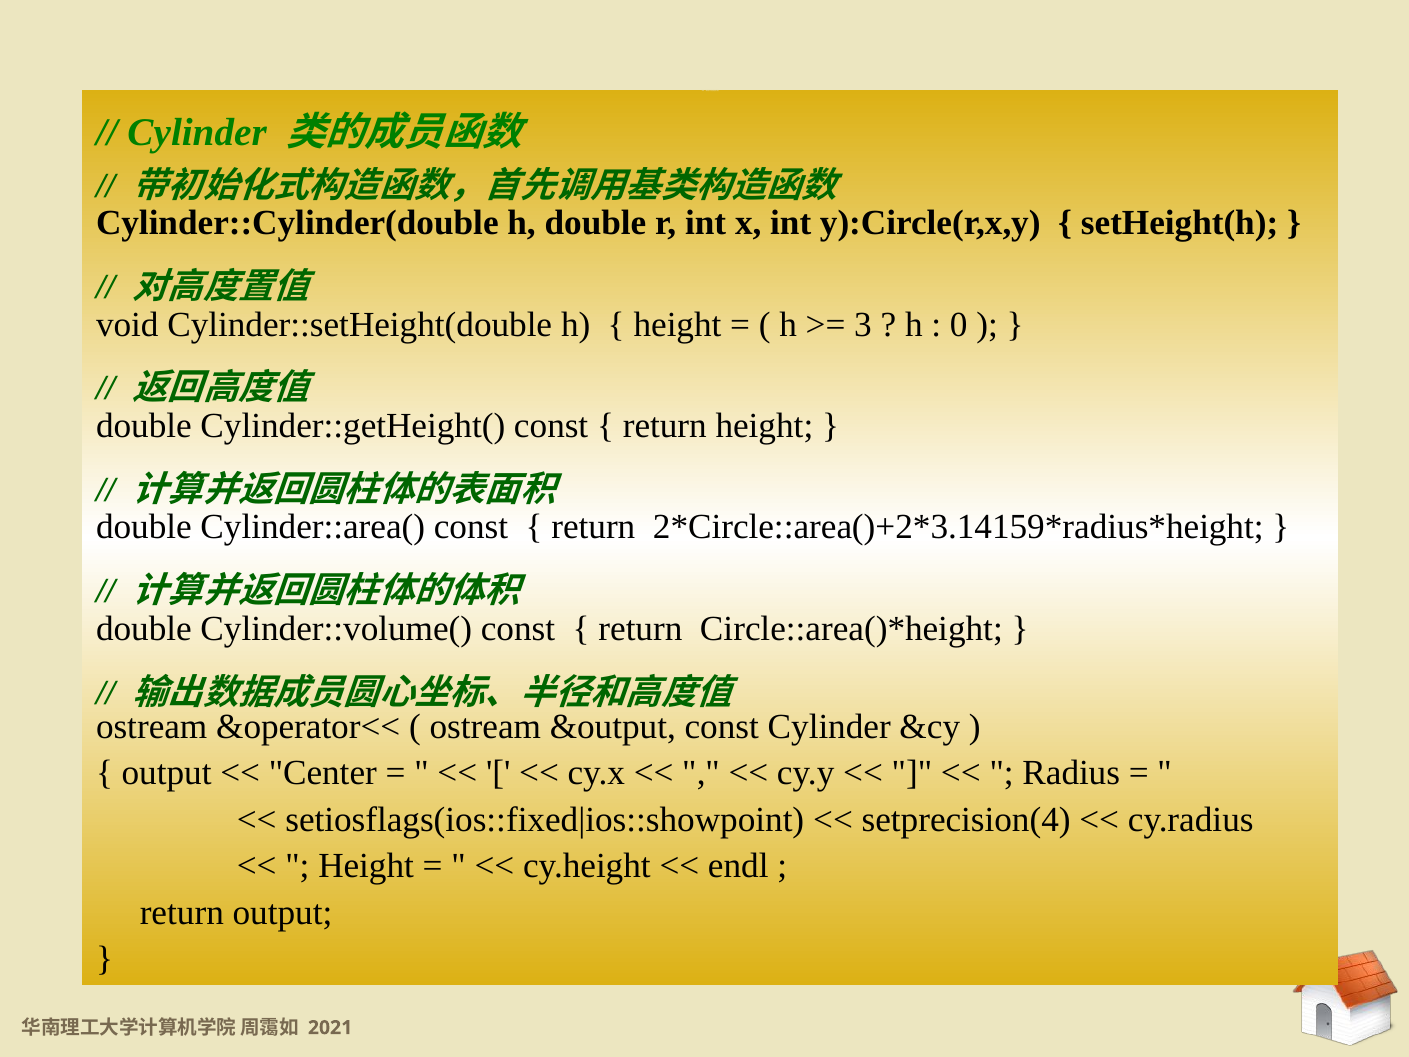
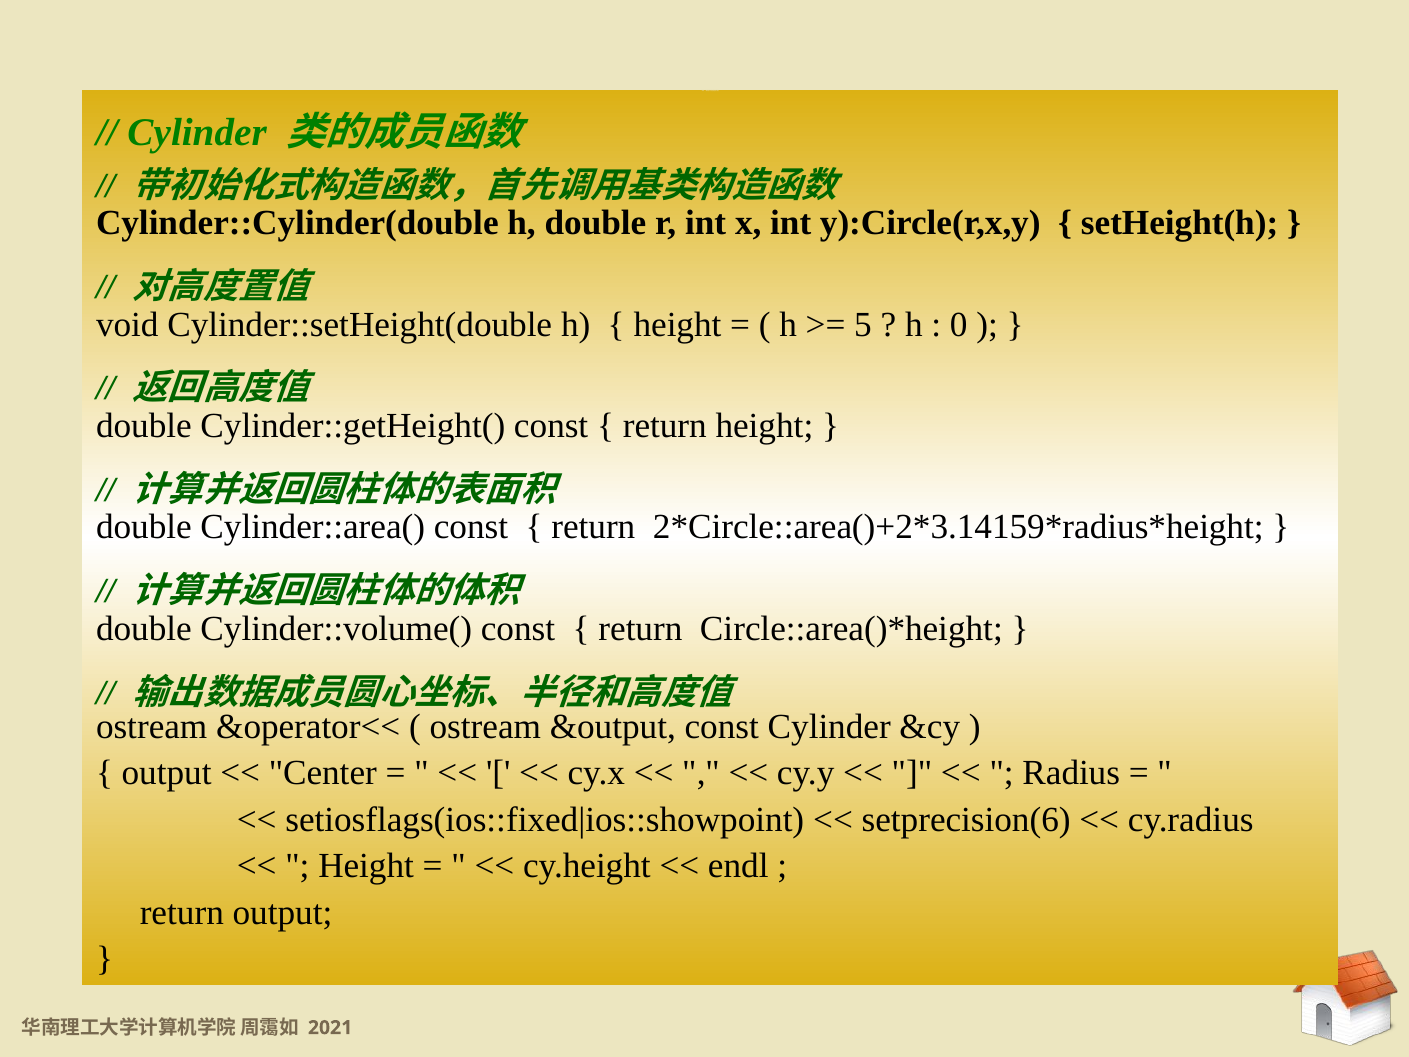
3: 3 -> 5
setprecision(4: setprecision(4 -> setprecision(6
